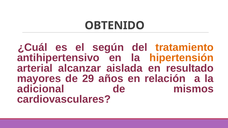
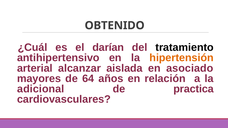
según: según -> darían
tratamiento colour: orange -> black
resultado: resultado -> asociado
29: 29 -> 64
mismos: mismos -> practica
